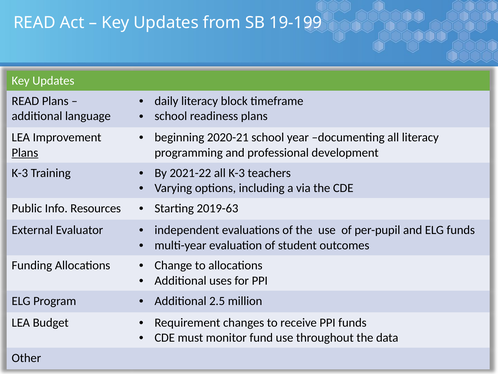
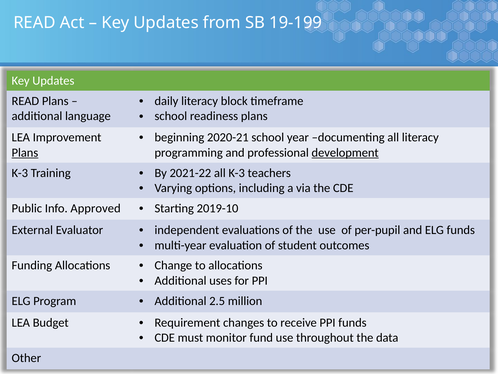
development underline: none -> present
Resources: Resources -> Approved
2019-63: 2019-63 -> 2019-10
